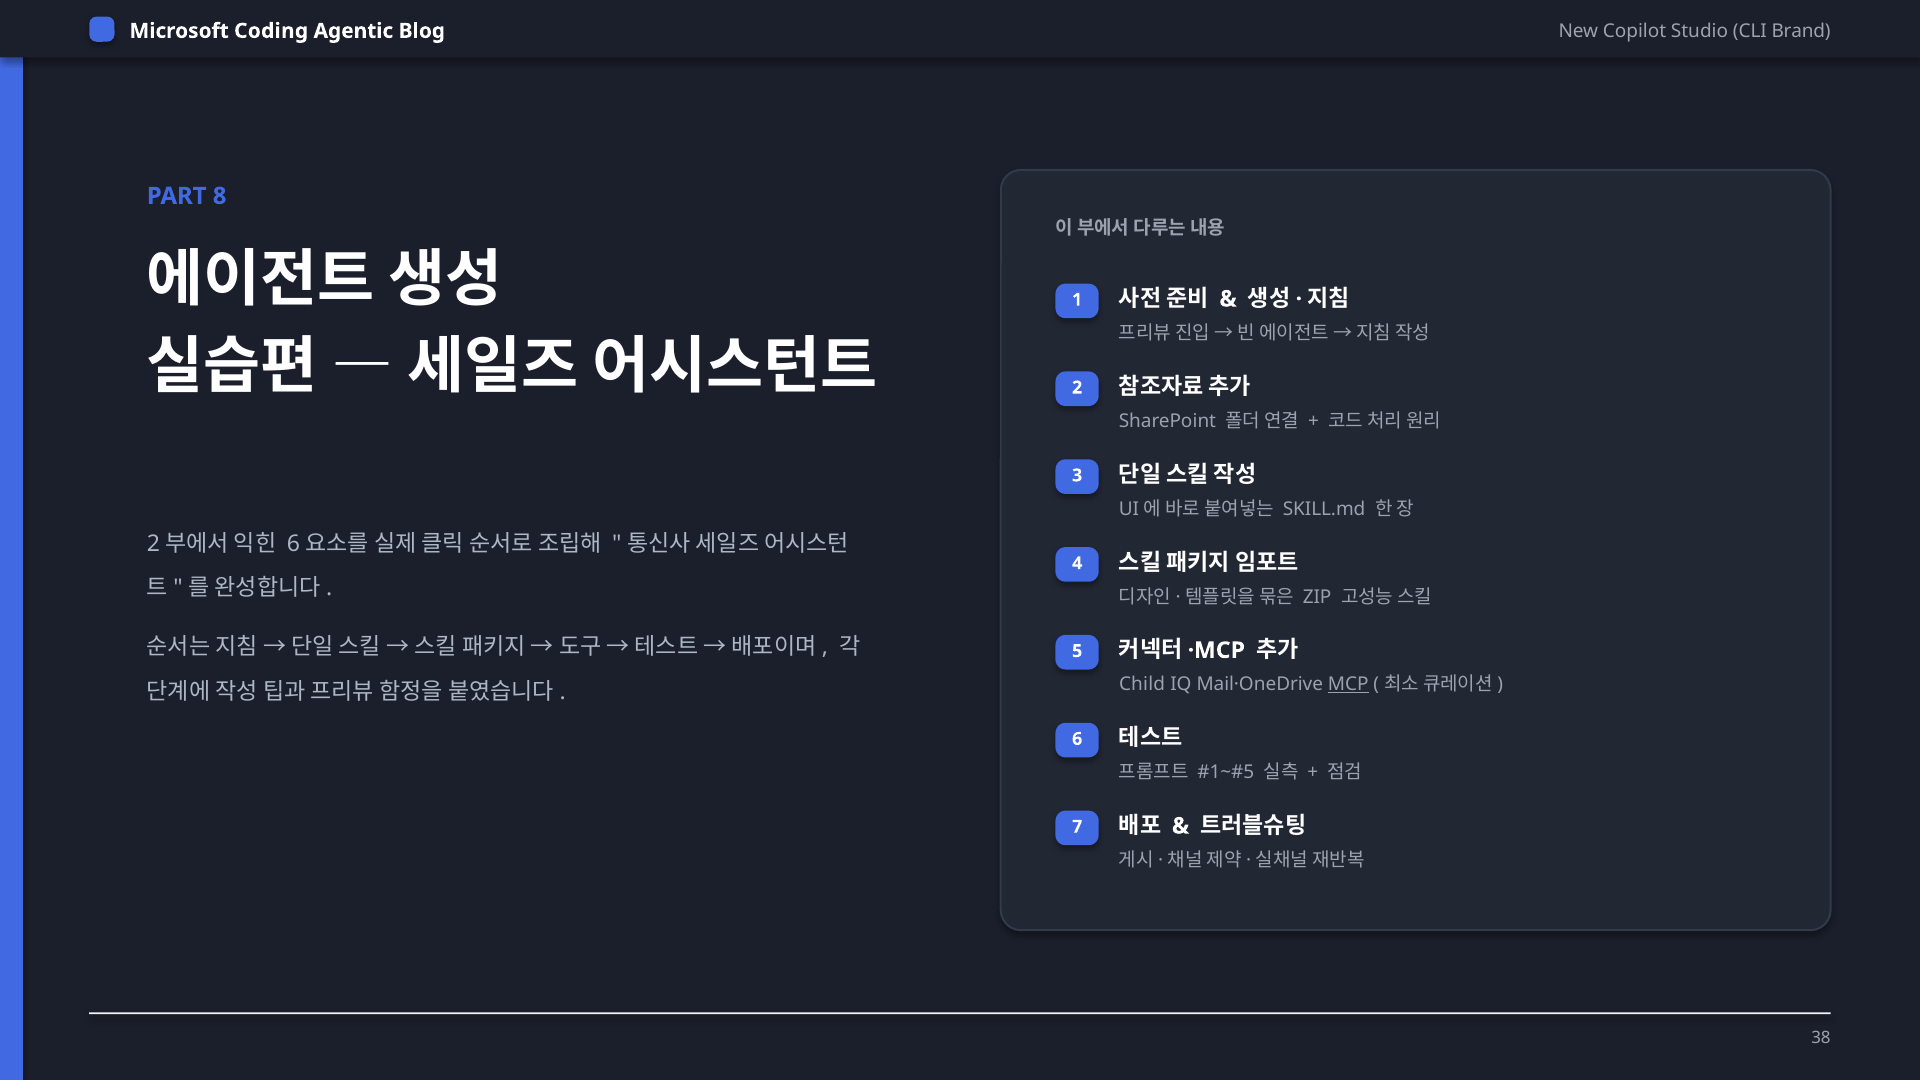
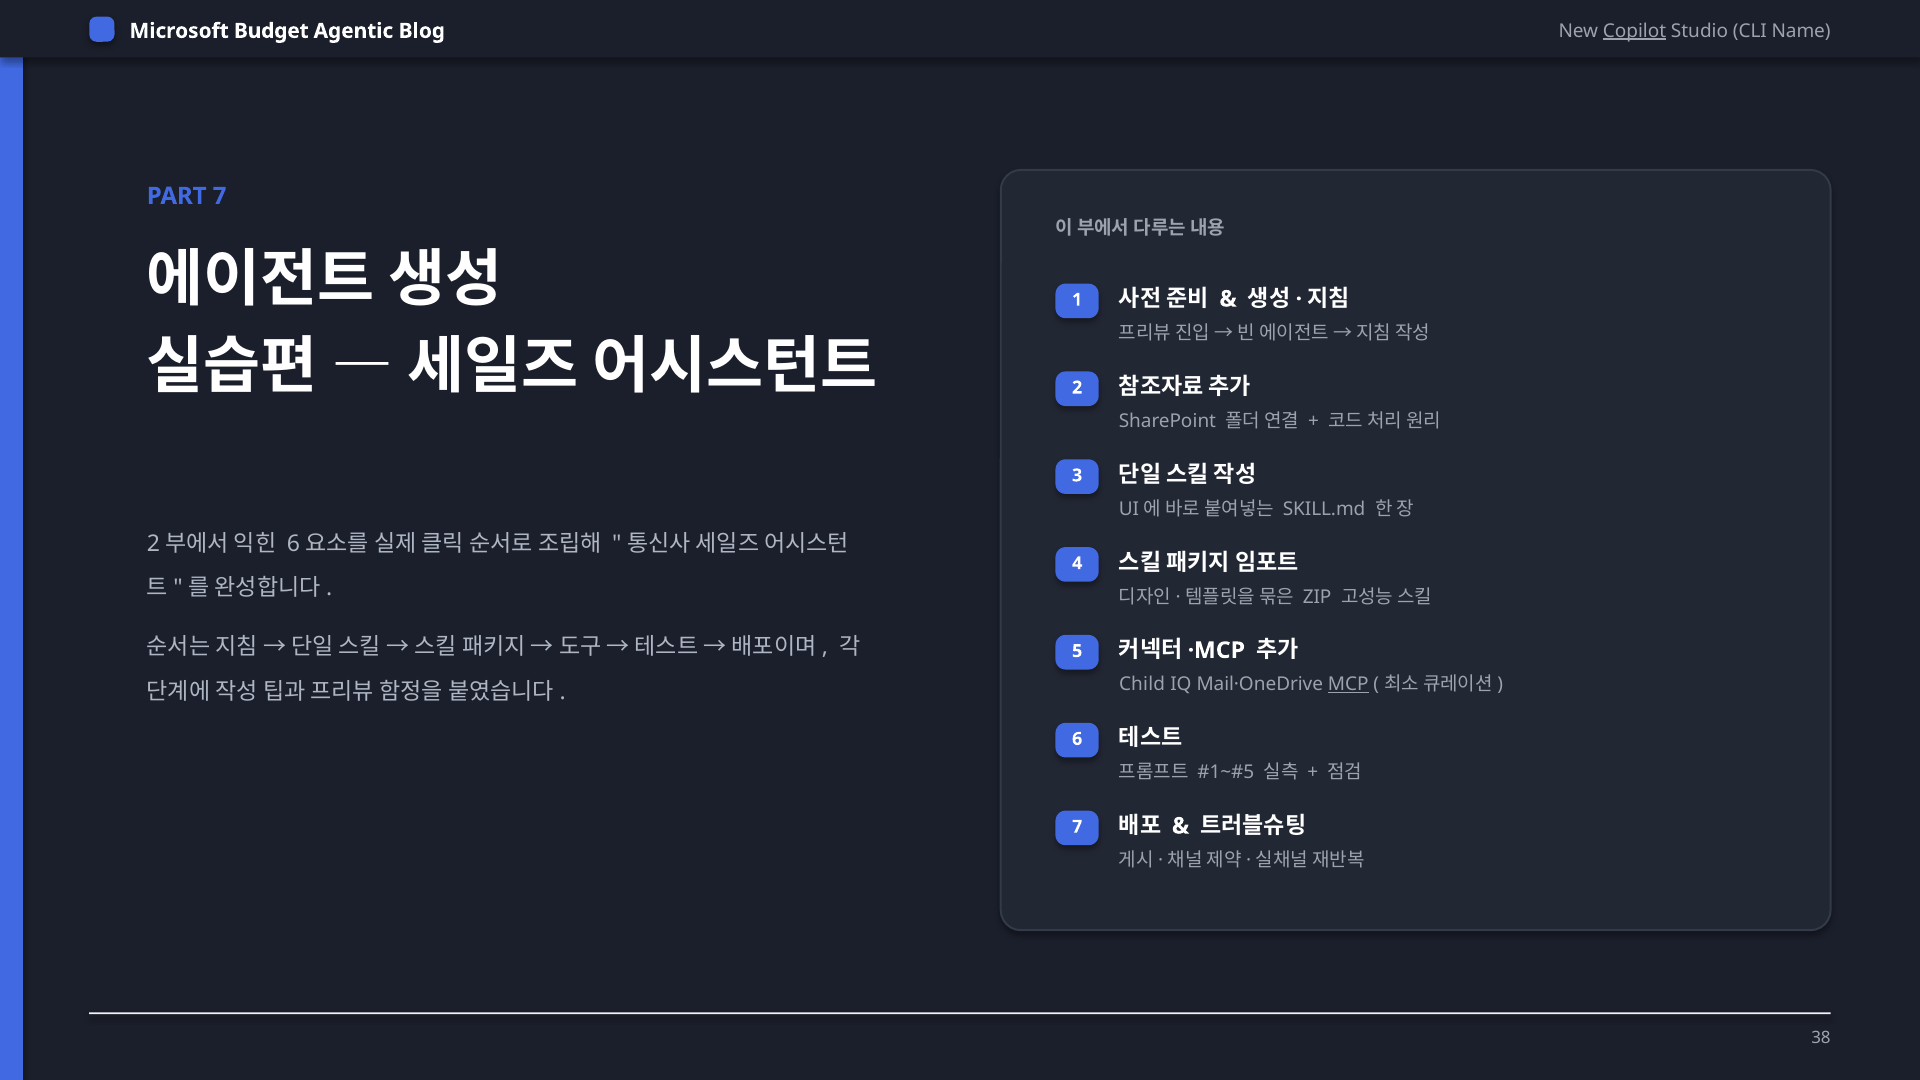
Coding: Coding -> Budget
Copilot underline: none -> present
Brand: Brand -> Name
PART 8: 8 -> 7
